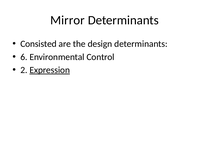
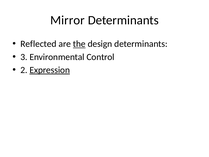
Consisted: Consisted -> Reflected
the underline: none -> present
6: 6 -> 3
